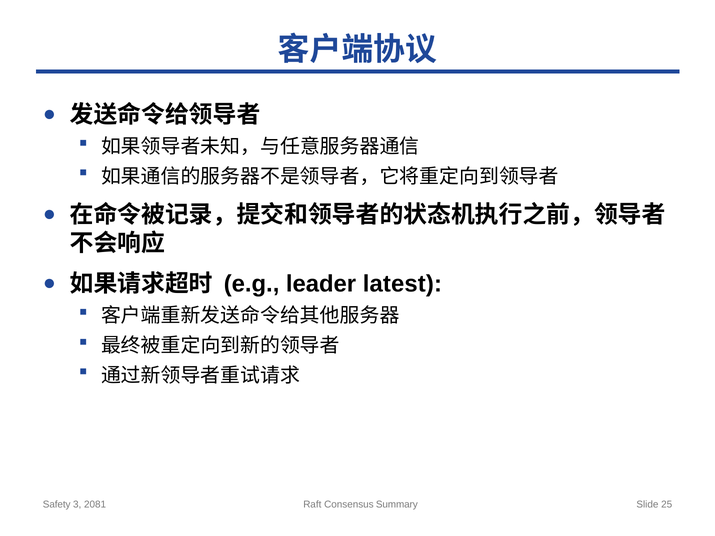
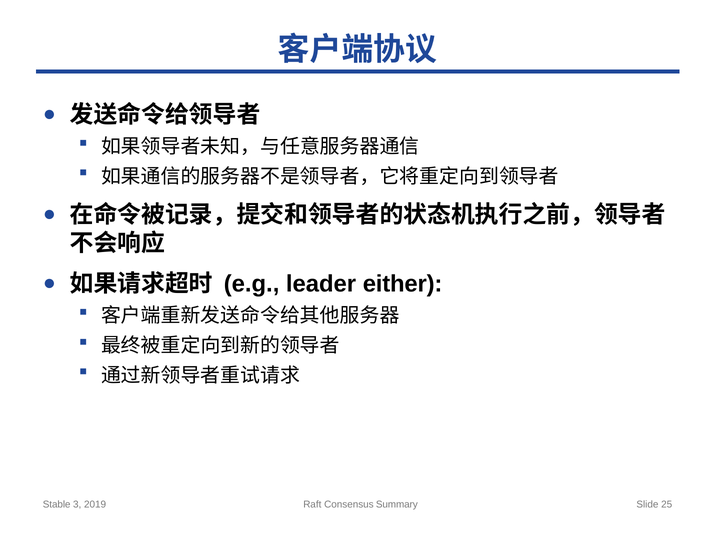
latest: latest -> either
Safety: Safety -> Stable
2081: 2081 -> 2019
